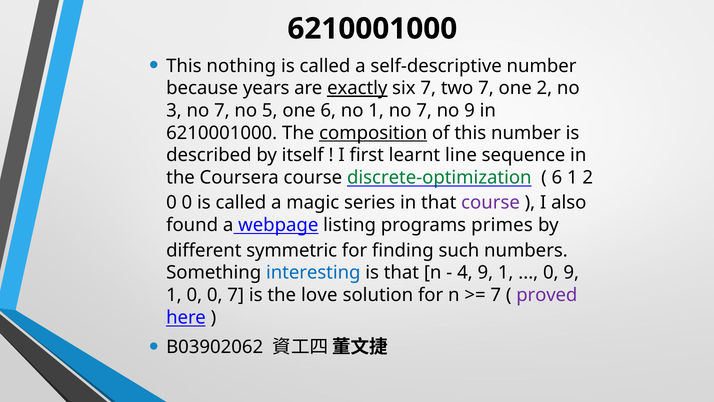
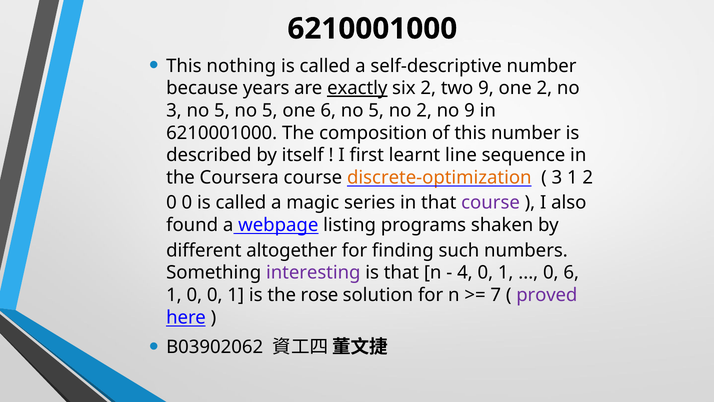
six 7: 7 -> 2
two 7: 7 -> 9
3 no 7: 7 -> 5
6 no 1: 1 -> 5
7 at (424, 110): 7 -> 2
composition underline: present -> none
discrete-optimization colour: green -> orange
6 at (557, 177): 6 -> 3
primes: primes -> shaken
symmetric: symmetric -> altogether
interesting colour: blue -> purple
4 9: 9 -> 0
0 9: 9 -> 6
0 0 7: 7 -> 1
love: love -> rose
